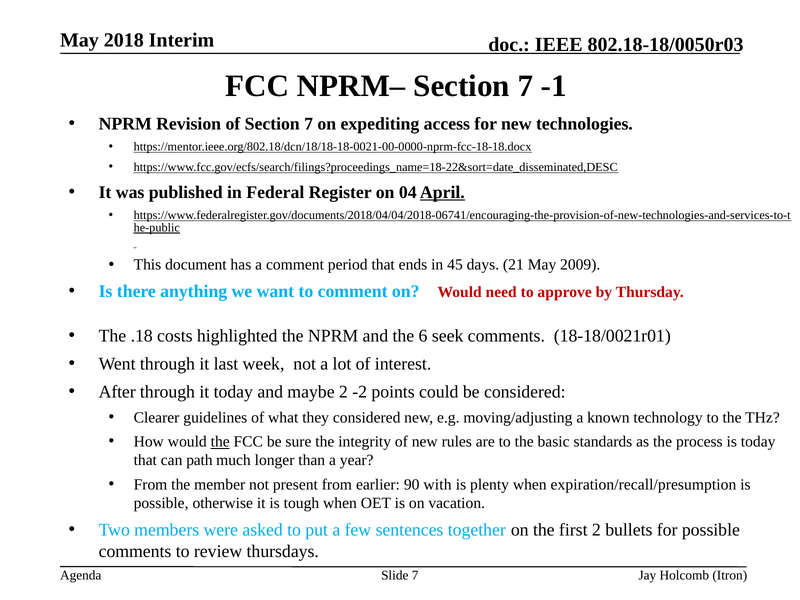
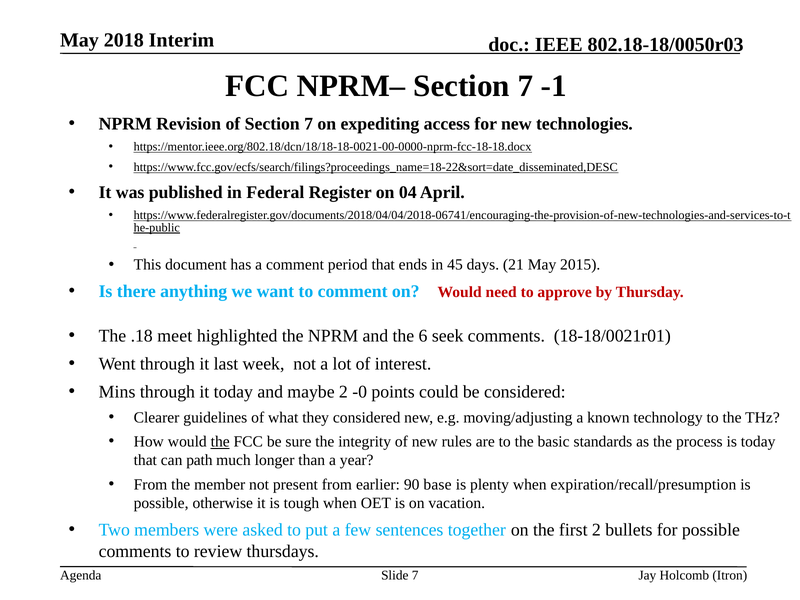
April underline: present -> none
2009: 2009 -> 2015
costs: costs -> meet
After: After -> Mins
-2: -2 -> -0
with: with -> base
